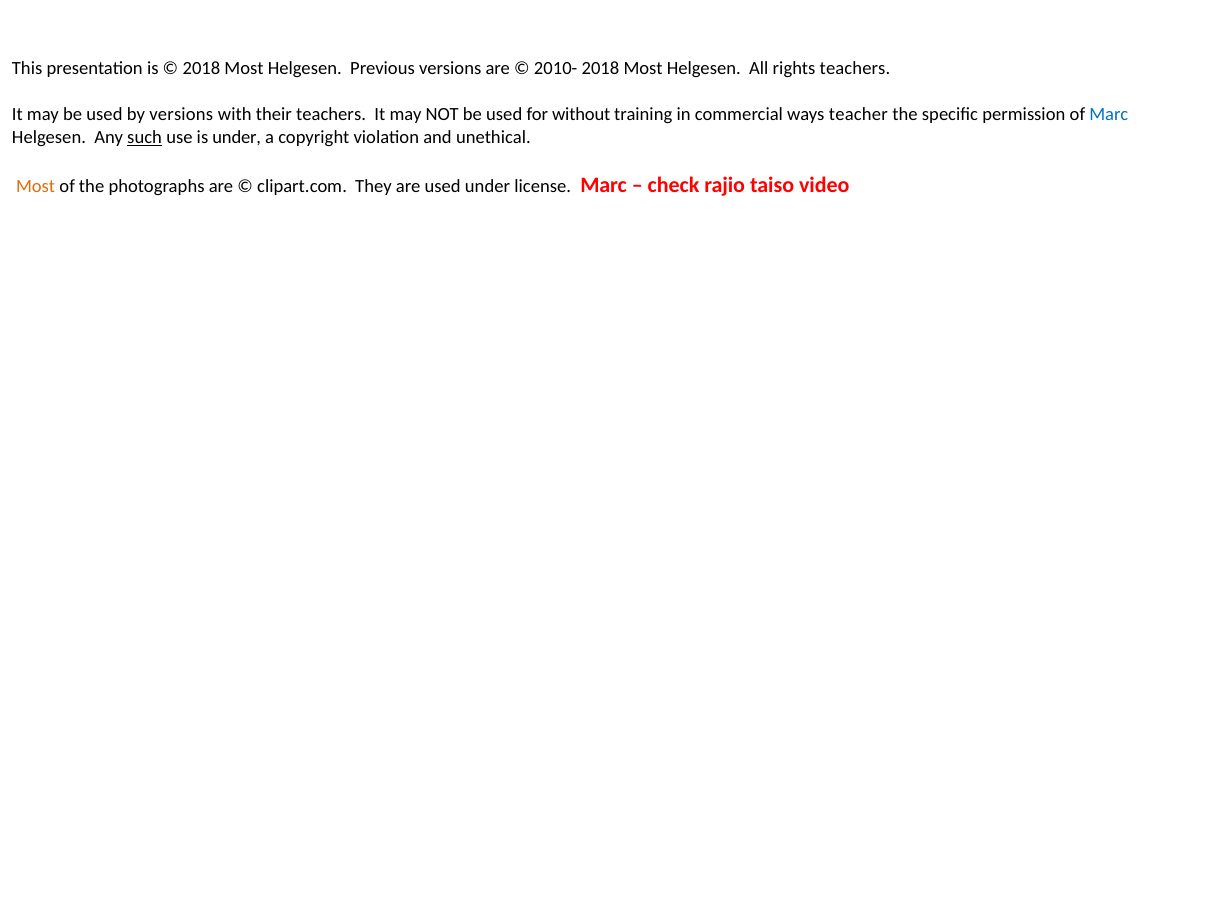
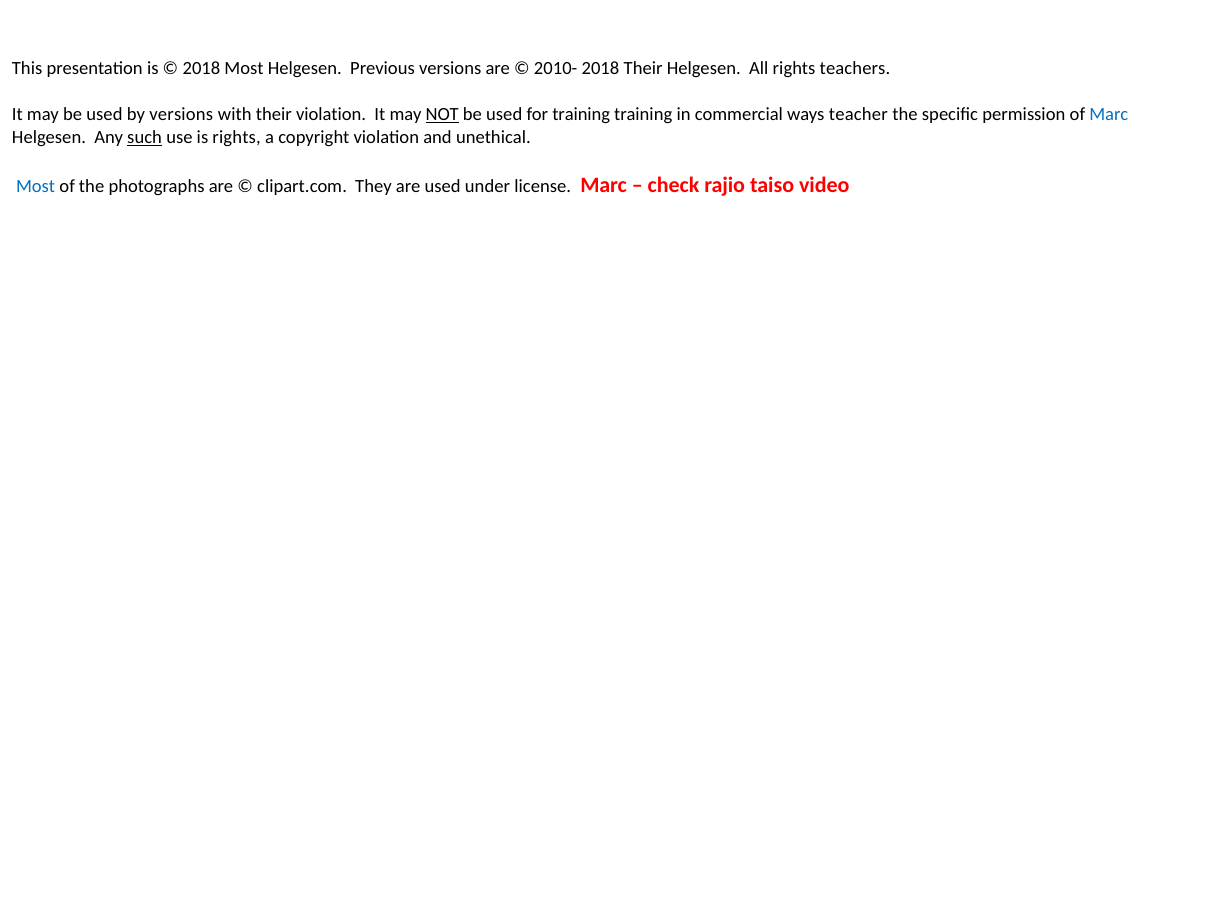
2010- 2018 Most: Most -> Their
their teachers: teachers -> violation
NOT underline: none -> present
for without: without -> training
is under: under -> rights
Most at (36, 186) colour: orange -> blue
